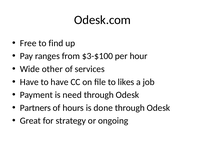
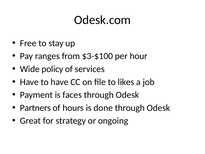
find: find -> stay
other: other -> policy
need: need -> faces
